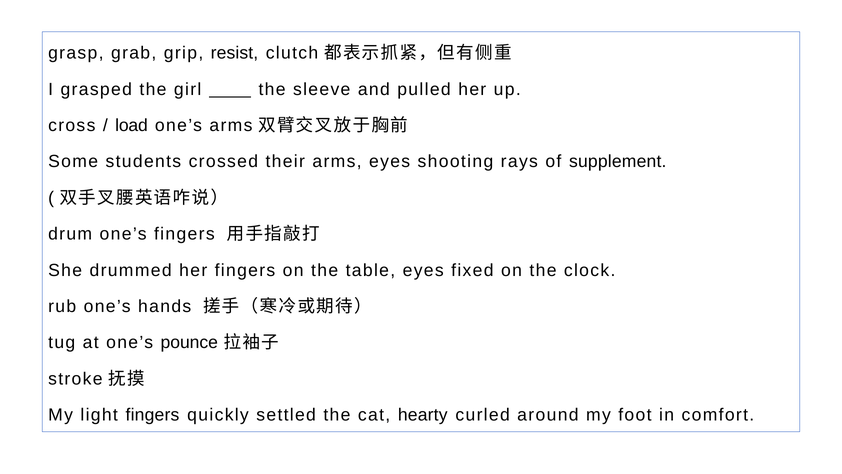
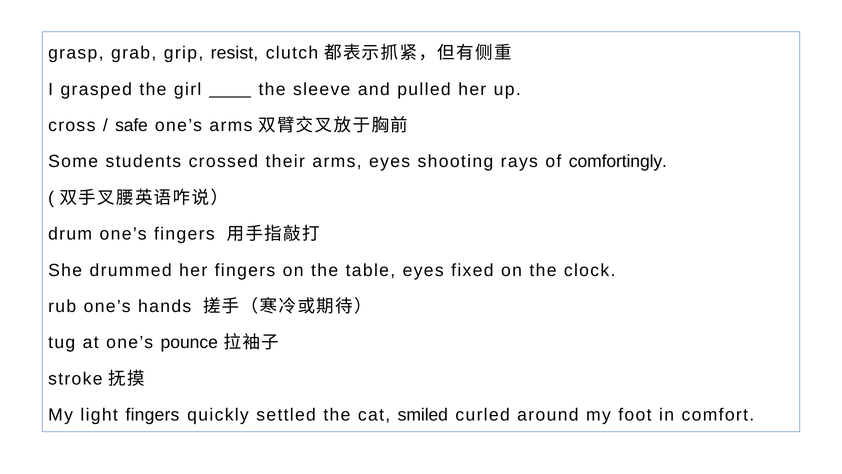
load: load -> safe
supplement: supplement -> comfortingly
hearty: hearty -> smiled
